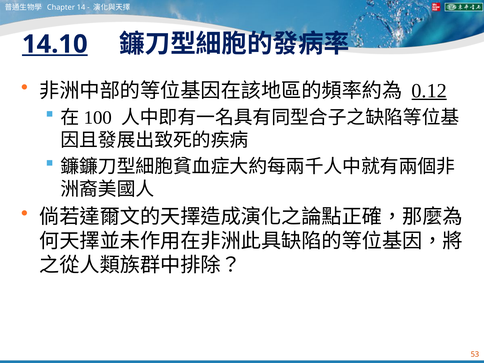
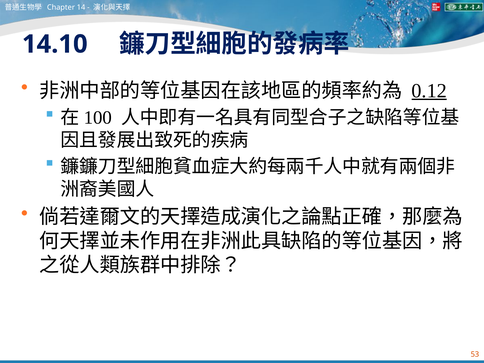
14.10 underline: present -> none
